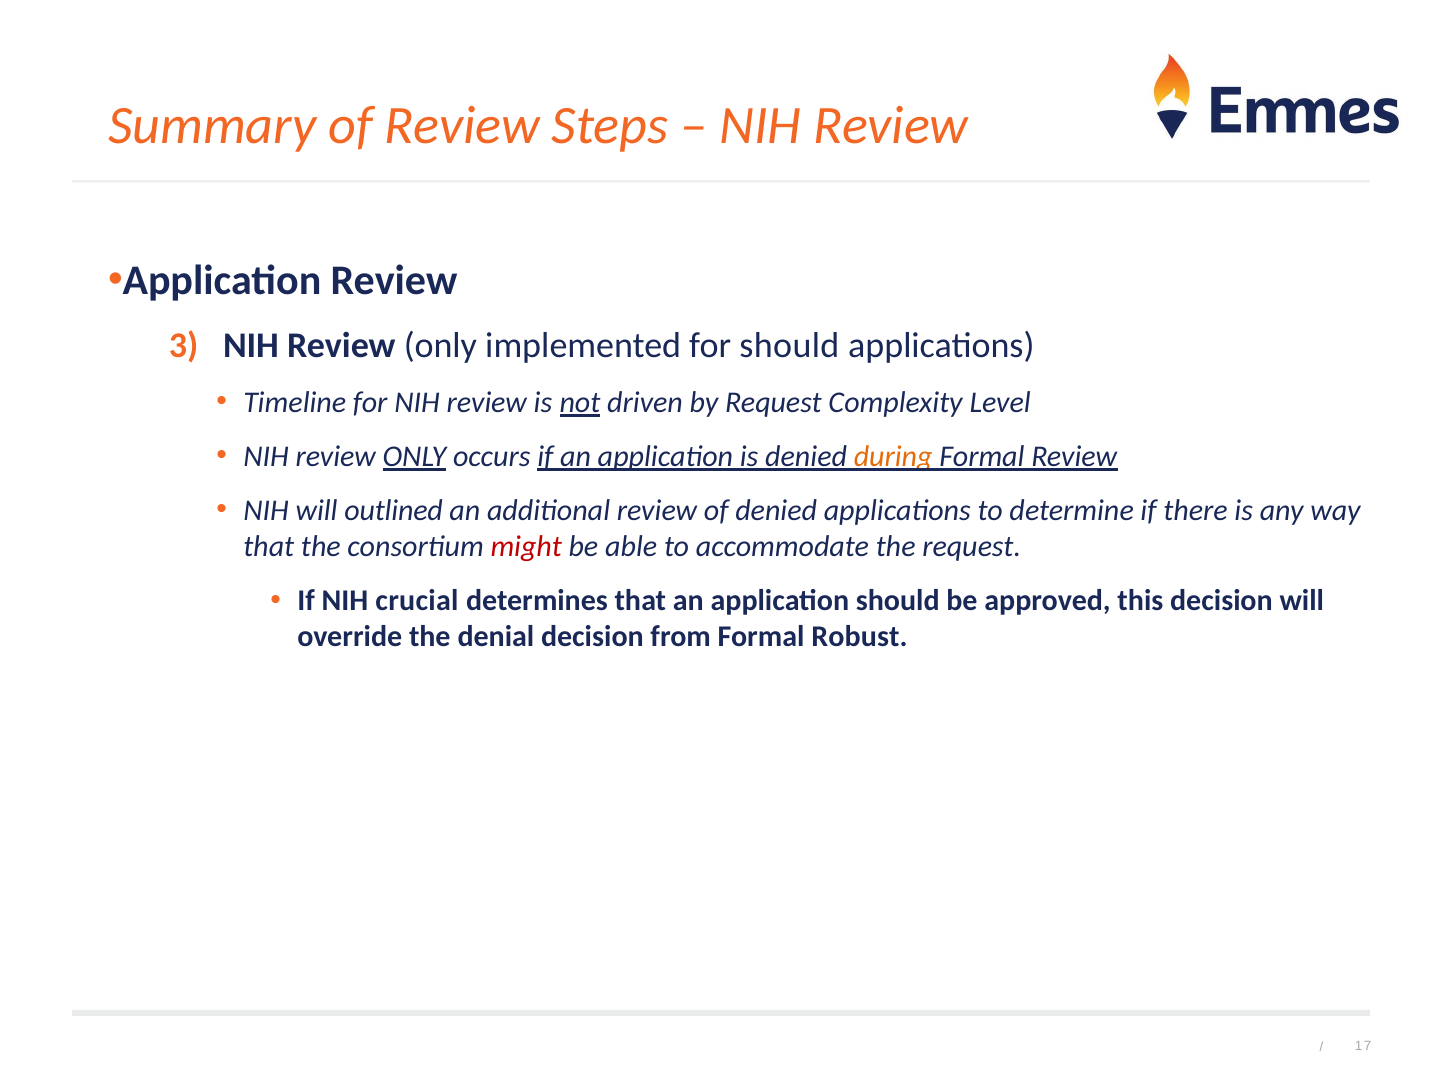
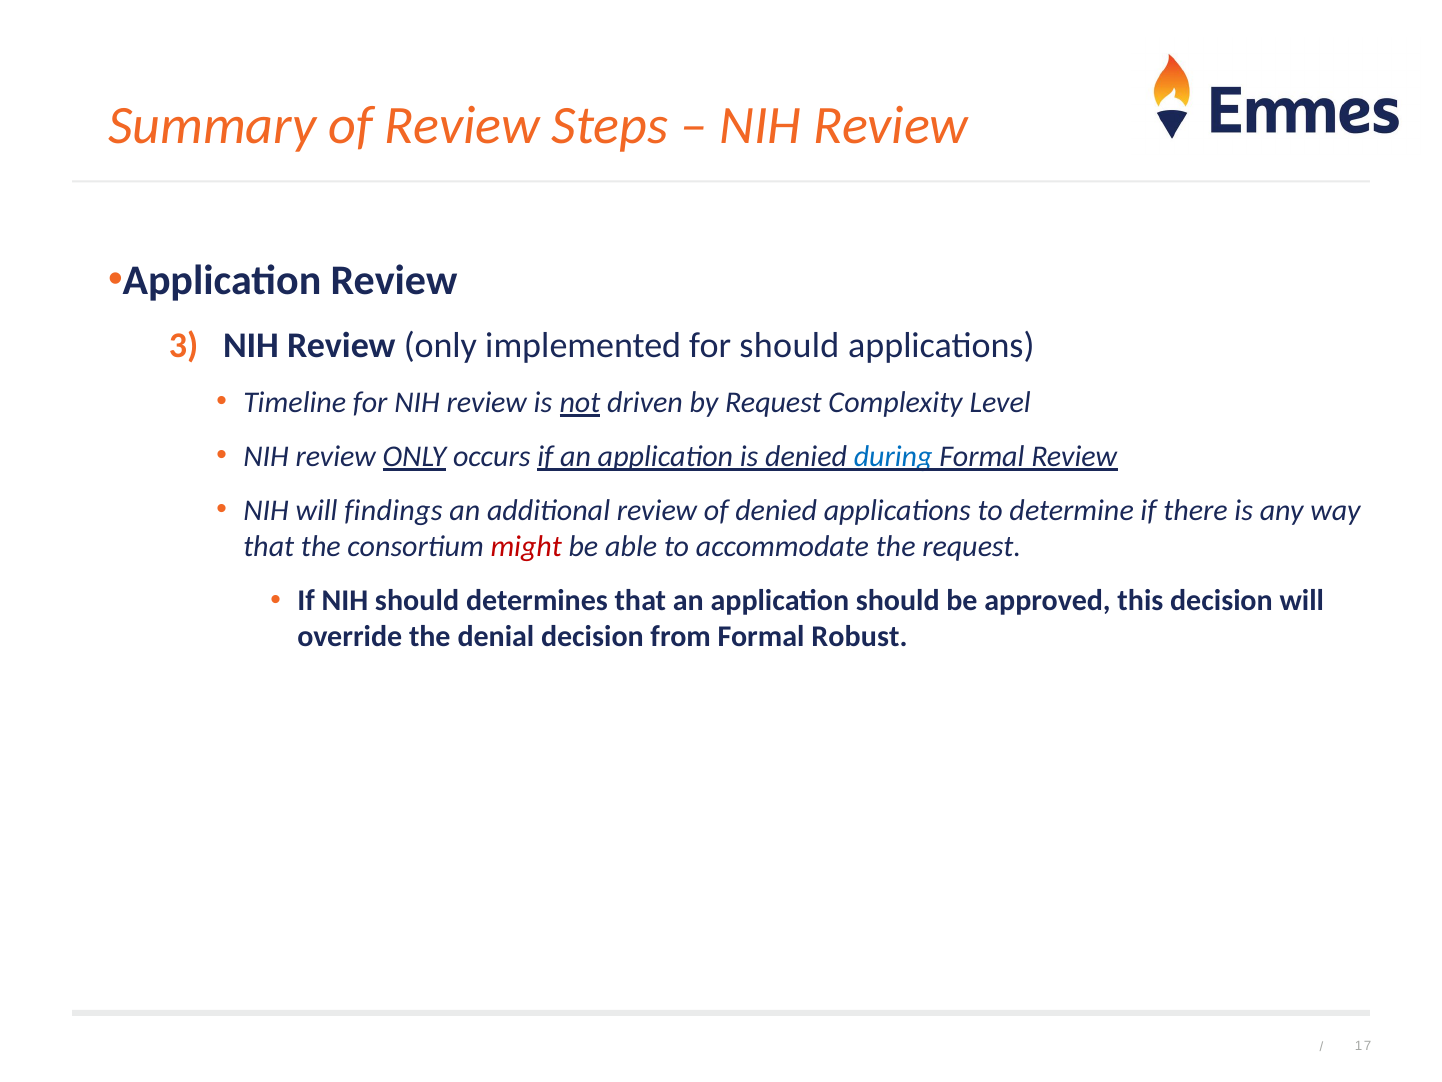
during colour: orange -> blue
outlined: outlined -> findings
NIH crucial: crucial -> should
